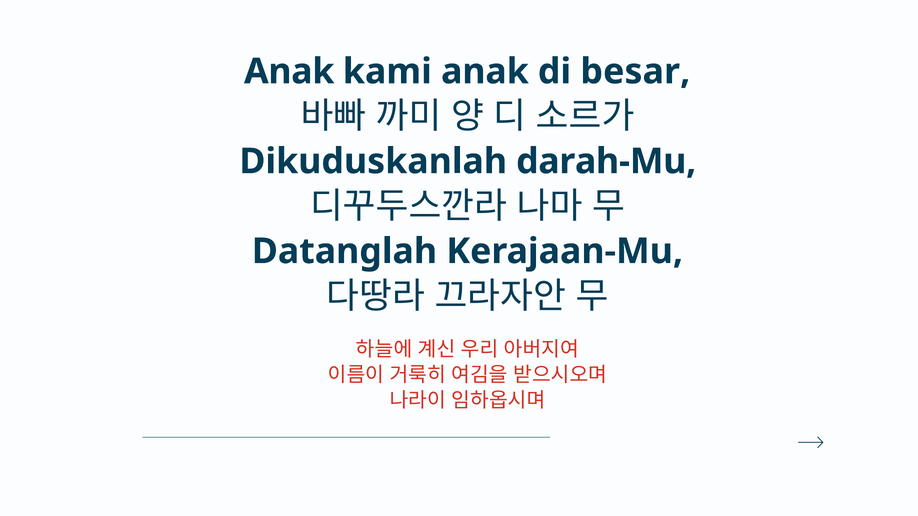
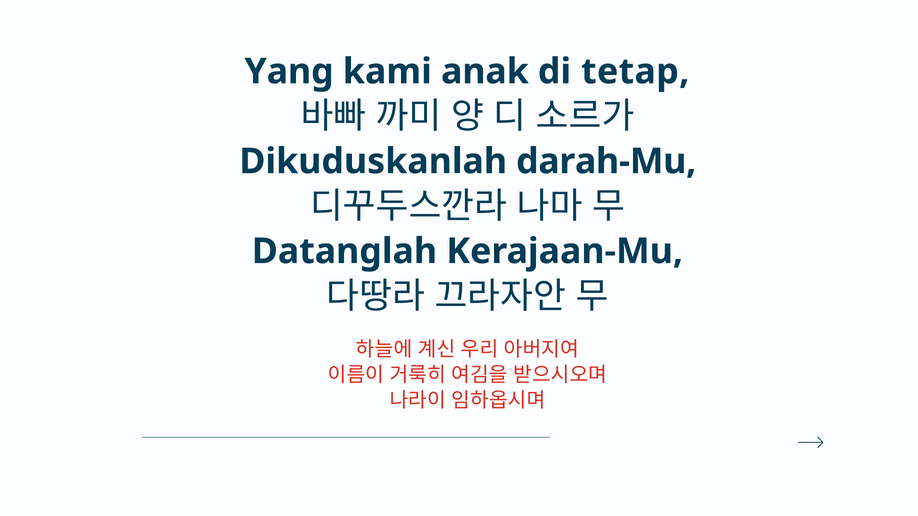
Anak at (289, 72): Anak -> Yang
besar: besar -> tetap
